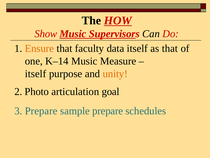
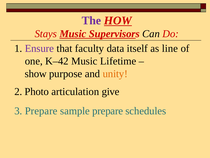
The colour: black -> purple
Show: Show -> Stays
Ensure colour: orange -> purple
as that: that -> line
K–14: K–14 -> K–42
Measure: Measure -> Lifetime
itself at (36, 74): itself -> show
goal: goal -> give
